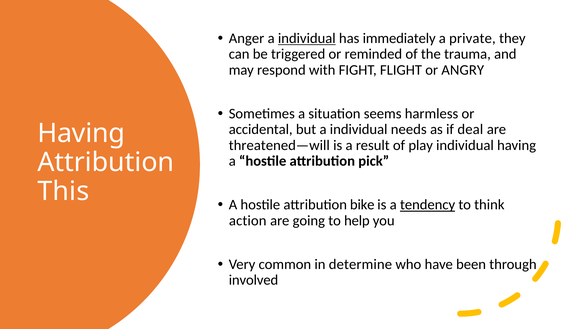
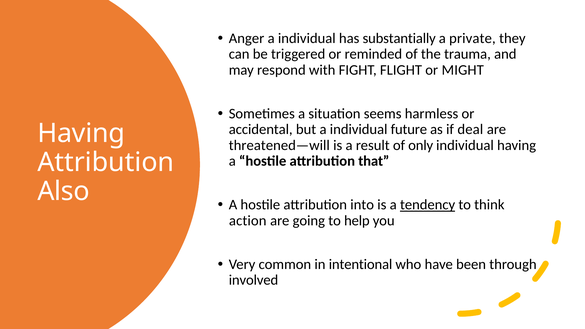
individual at (307, 38) underline: present -> none
immediately: immediately -> substantially
ANGRY: ANGRY -> MIGHT
needs: needs -> future
play: play -> only
pick: pick -> that
This: This -> Also
bike: bike -> into
determine: determine -> intentional
